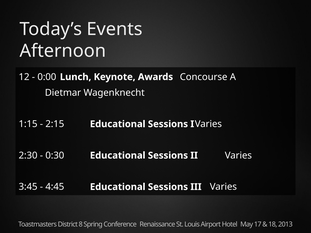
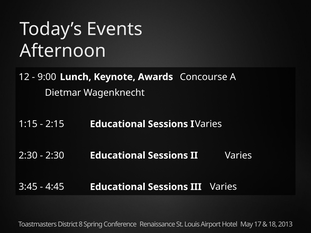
0:00: 0:00 -> 9:00
0:30 at (55, 156): 0:30 -> 2:30
